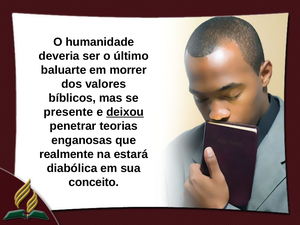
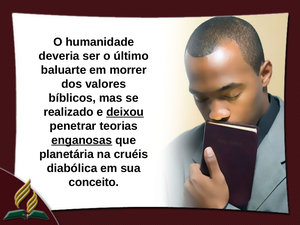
presente: presente -> realizado
enganosas underline: none -> present
realmente: realmente -> planetária
estará: estará -> cruéis
